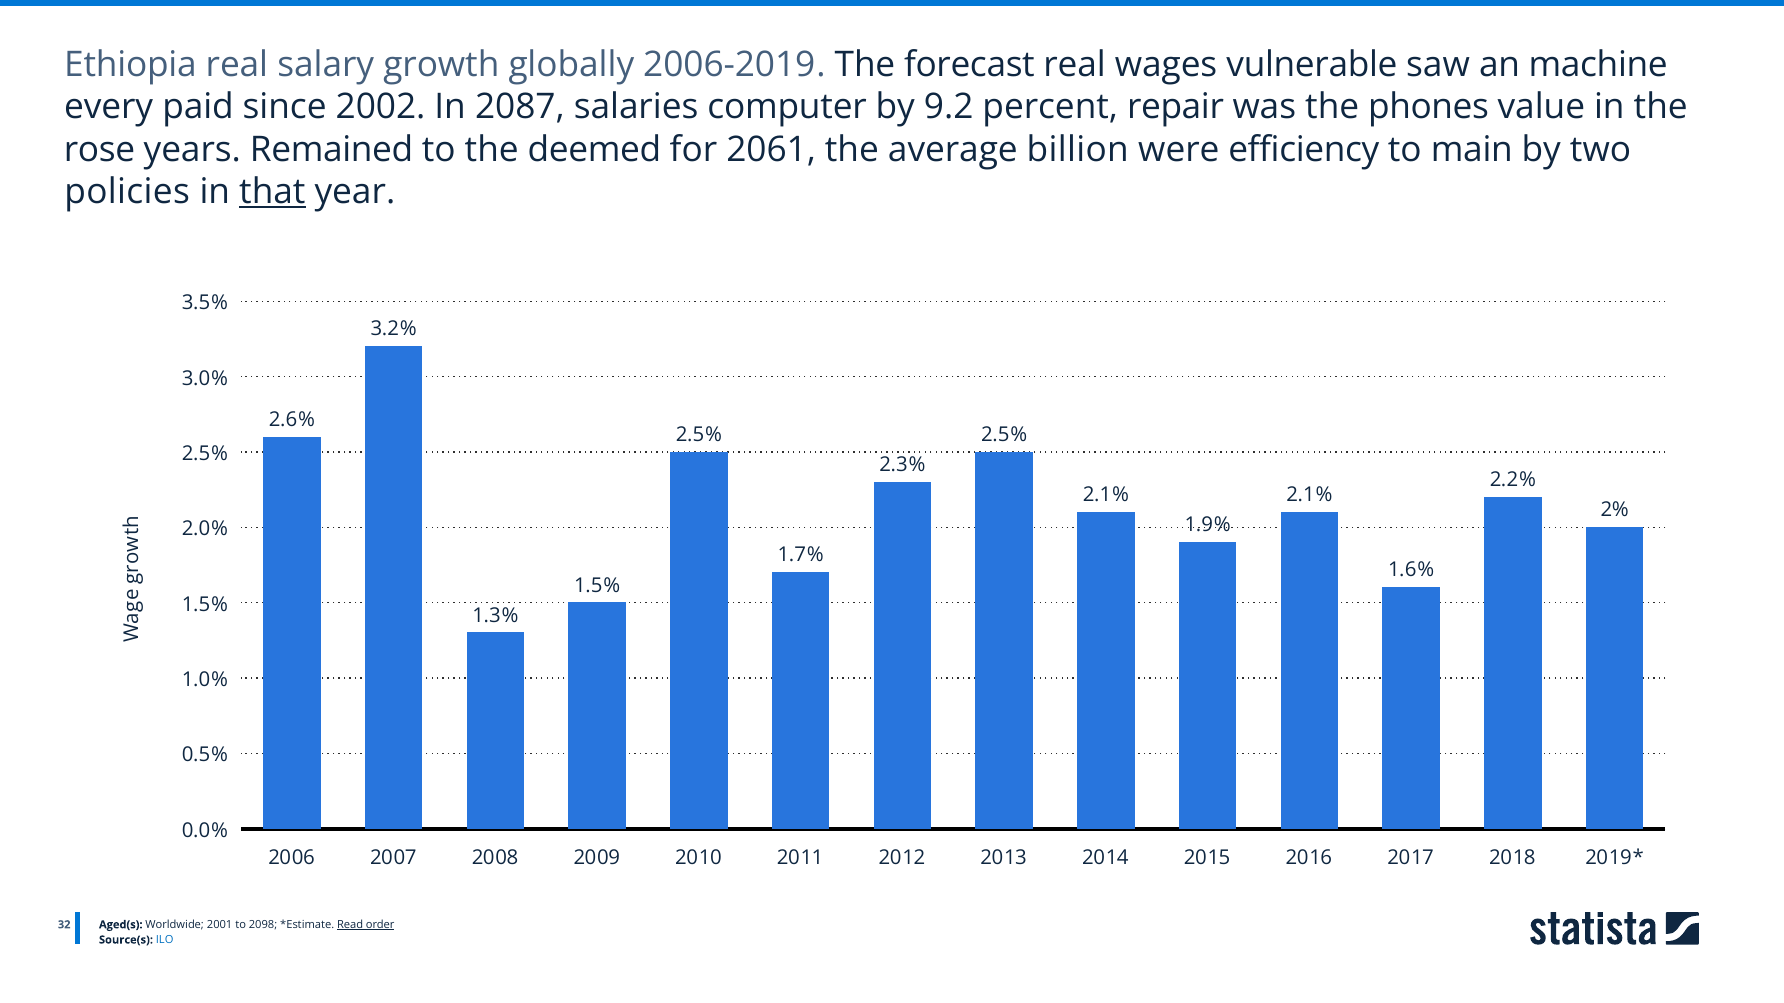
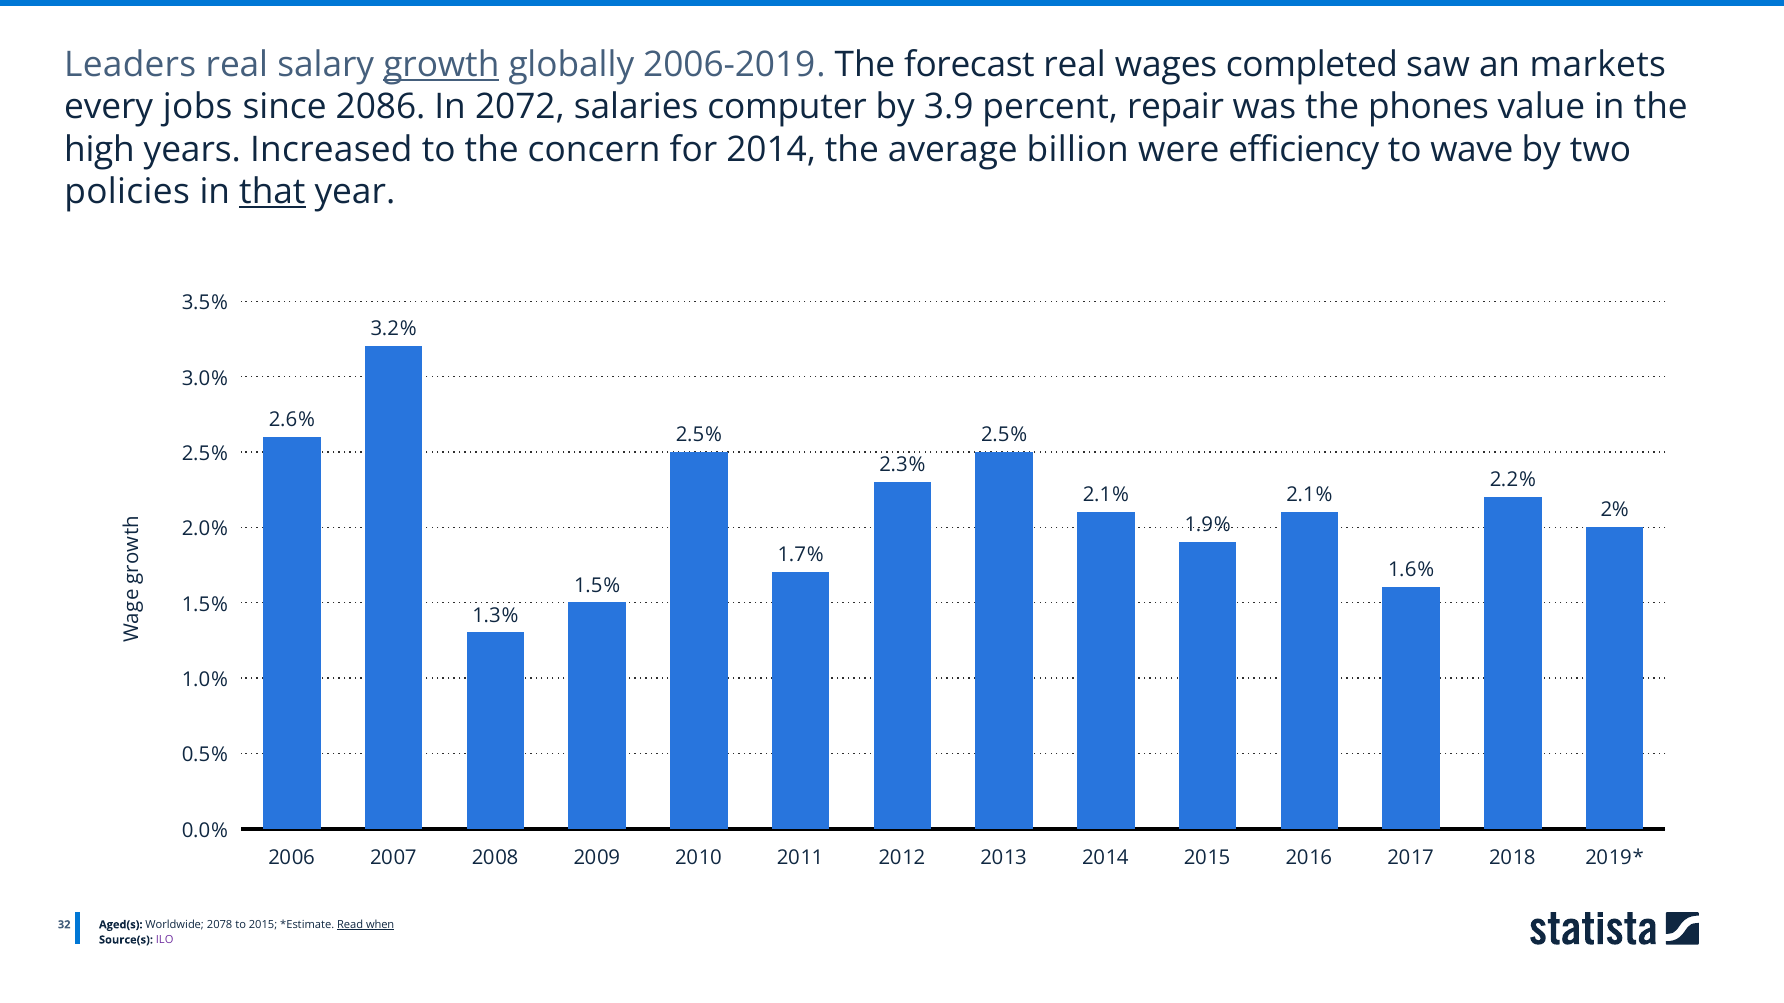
Ethiopia: Ethiopia -> Leaders
growth underline: none -> present
vulnerable: vulnerable -> completed
machine: machine -> markets
paid: paid -> jobs
2002: 2002 -> 2086
2087: 2087 -> 2072
9.2: 9.2 -> 3.9
rose: rose -> high
Remained: Remained -> Increased
deemed: deemed -> concern
for 2061: 2061 -> 2014
main: main -> wave
2001: 2001 -> 2078
to 2098: 2098 -> 2015
order: order -> when
ILO colour: blue -> purple
